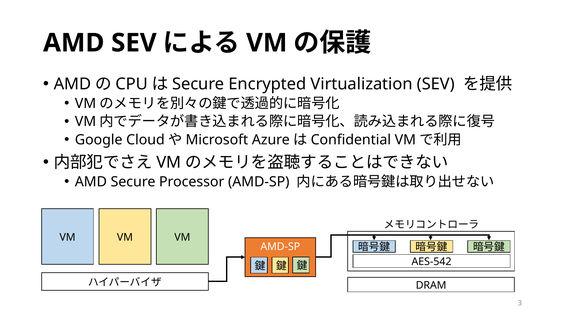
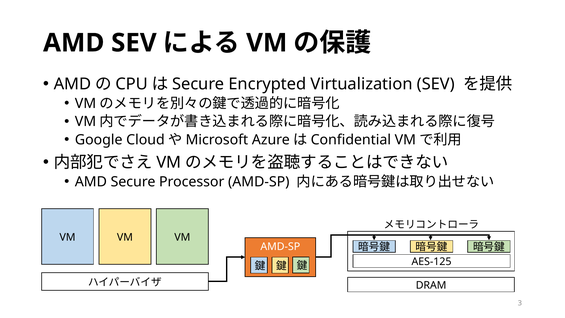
AES-542: AES-542 -> AES-125
